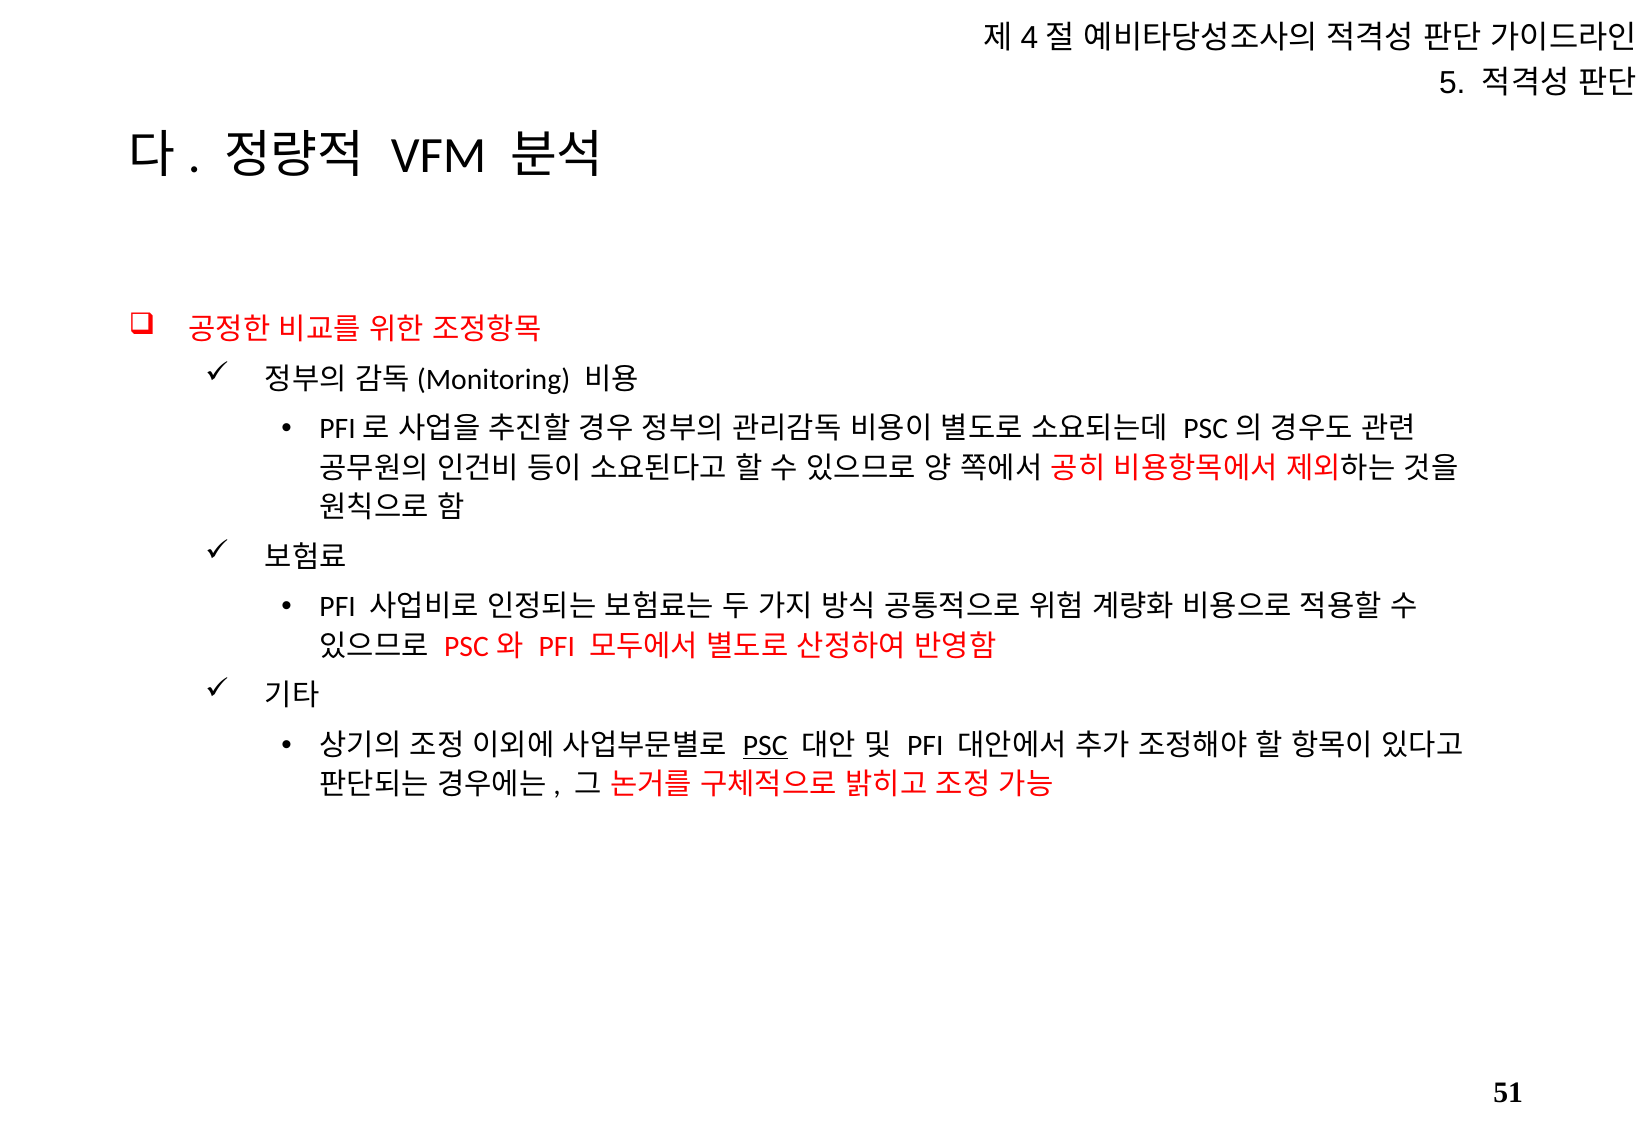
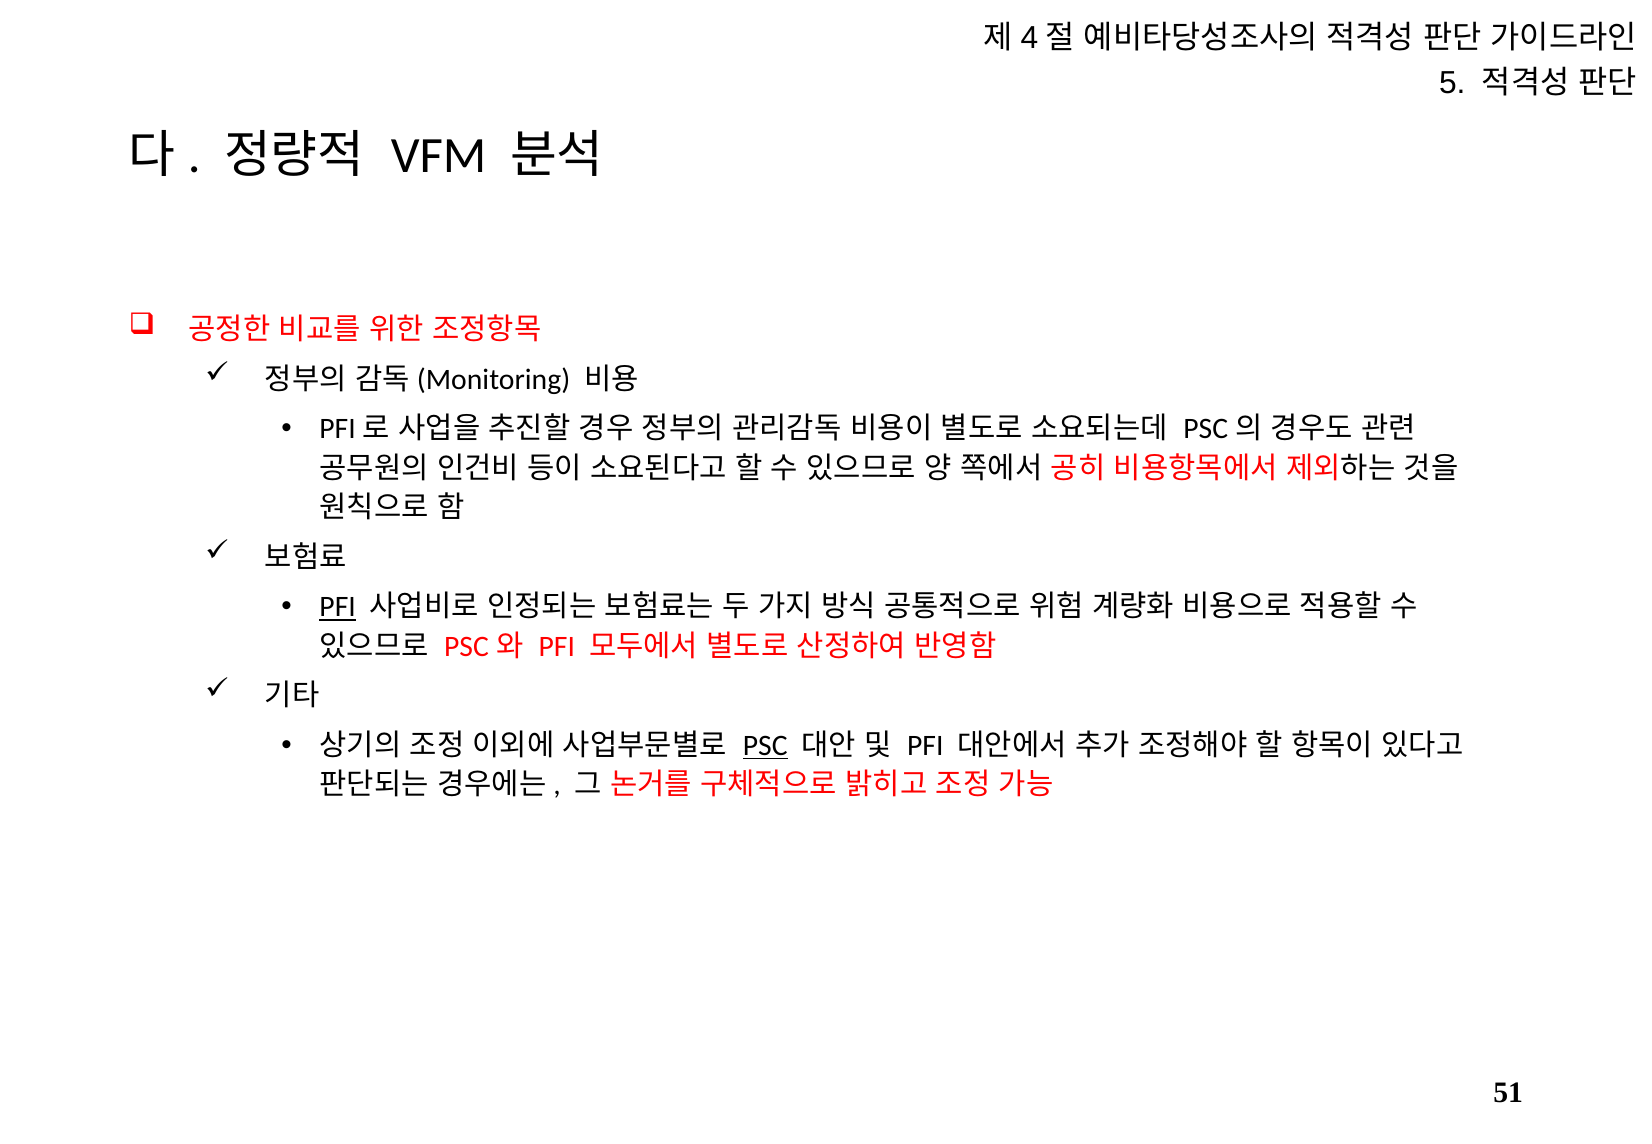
PFI at (338, 607) underline: none -> present
